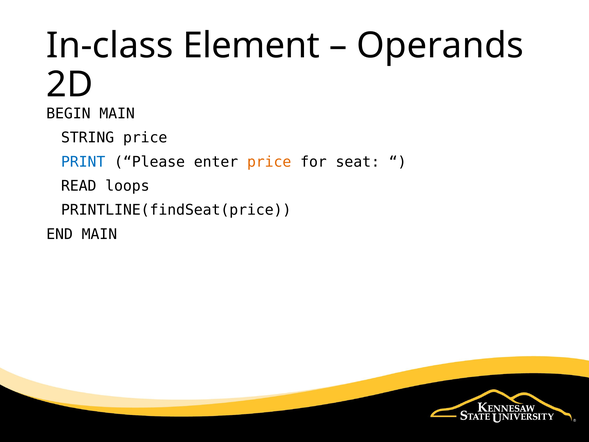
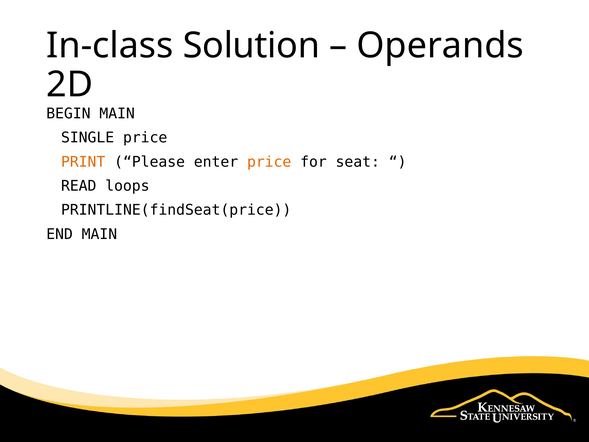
Element: Element -> Solution
STRING: STRING -> SINGLE
PRINT colour: blue -> orange
